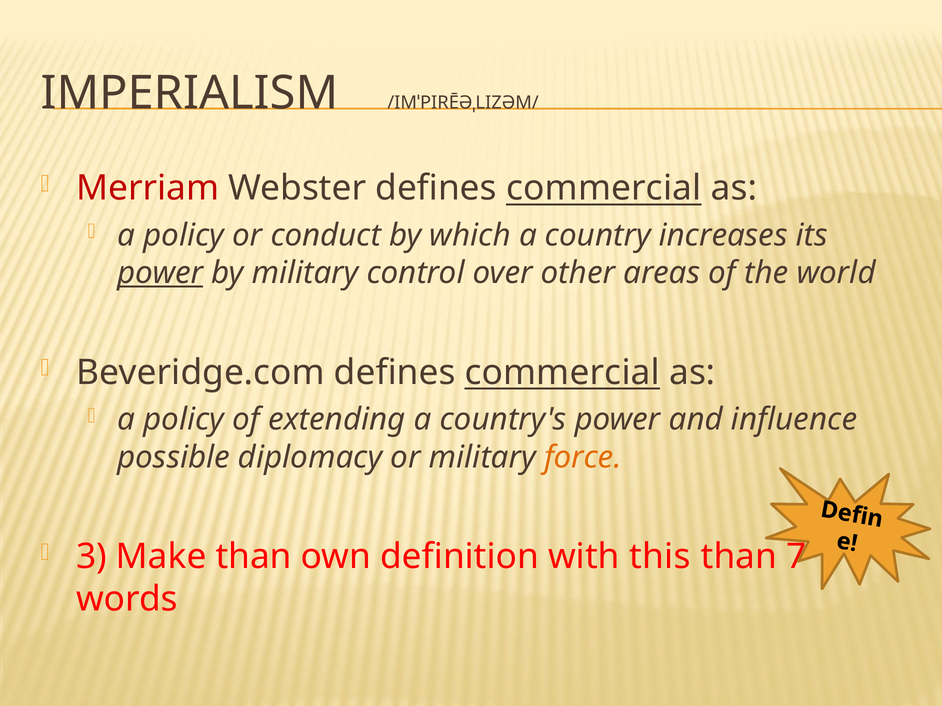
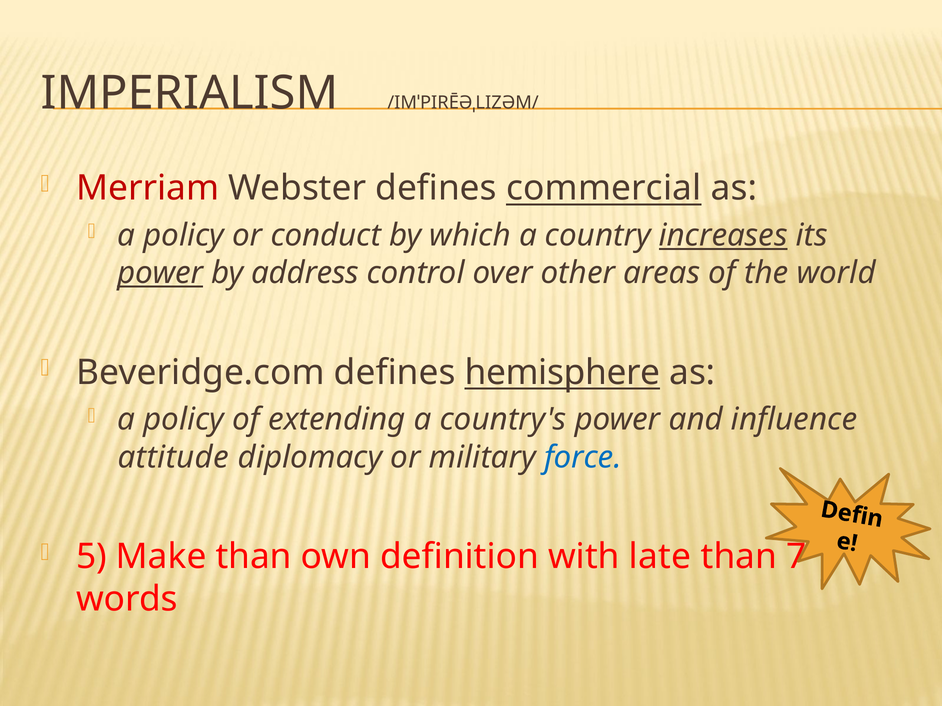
increases underline: none -> present
by military: military -> address
commercial at (562, 373): commercial -> hemisphere
possible: possible -> attitude
force colour: orange -> blue
3: 3 -> 5
this: this -> late
